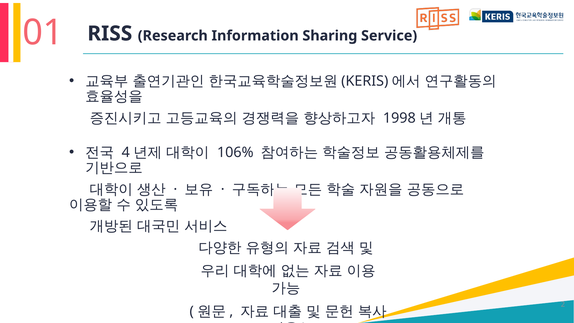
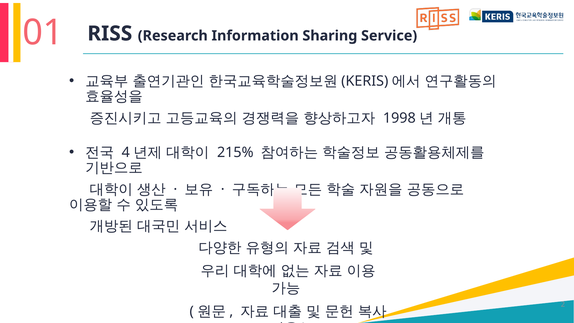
106%: 106% -> 215%
